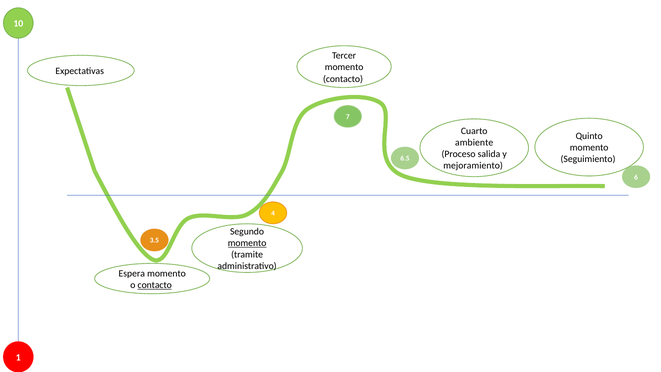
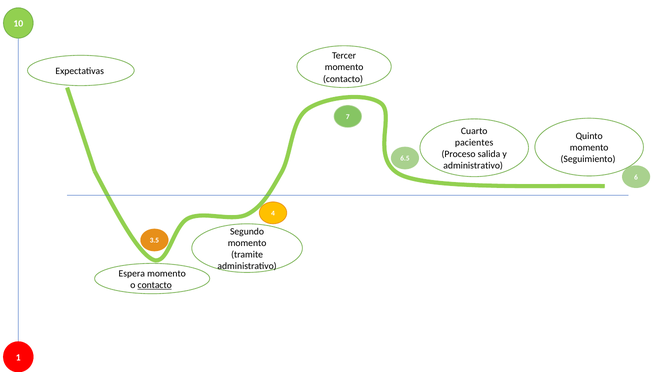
ambiente: ambiente -> pacientes
mejoramiento at (473, 166): mejoramiento -> administrativo
momento at (247, 243) underline: present -> none
